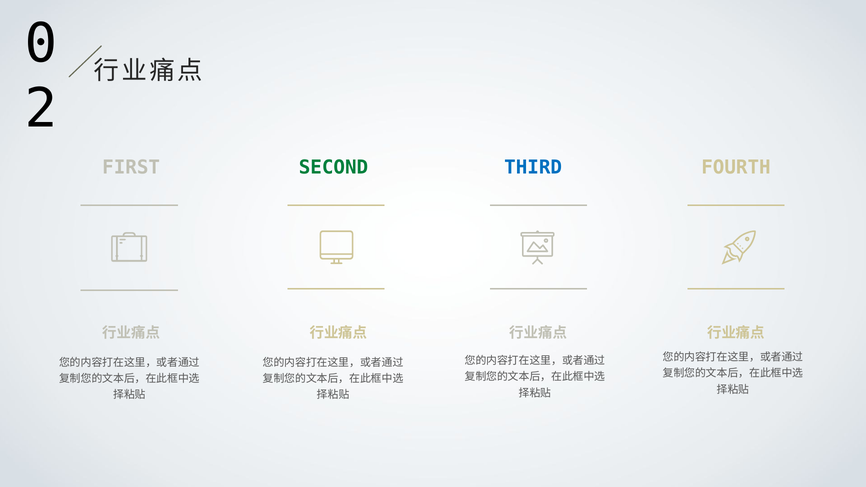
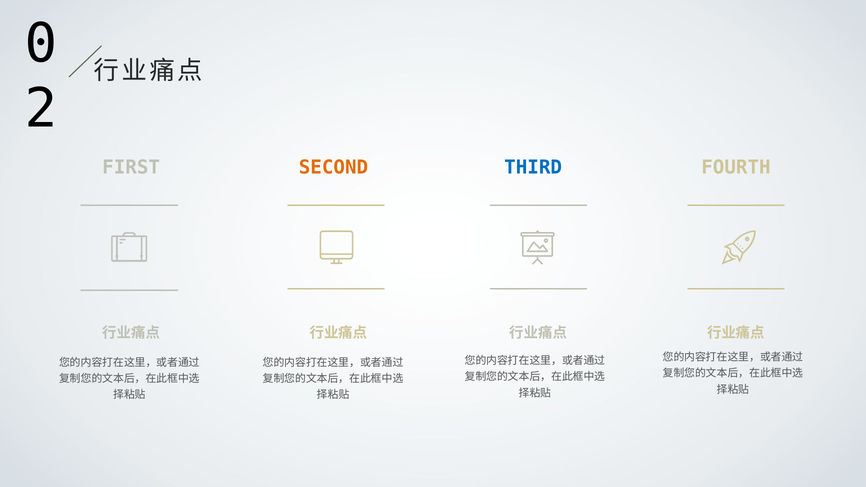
SECOND colour: green -> orange
